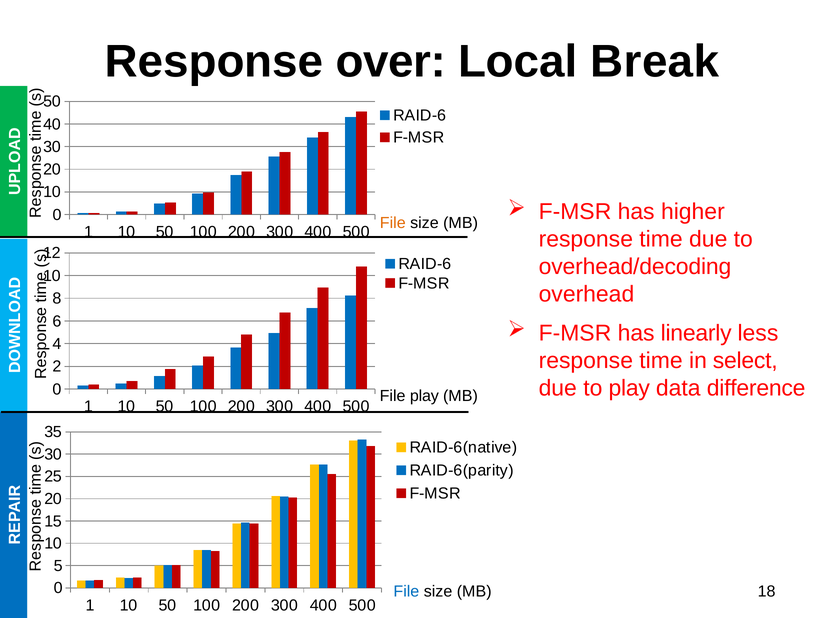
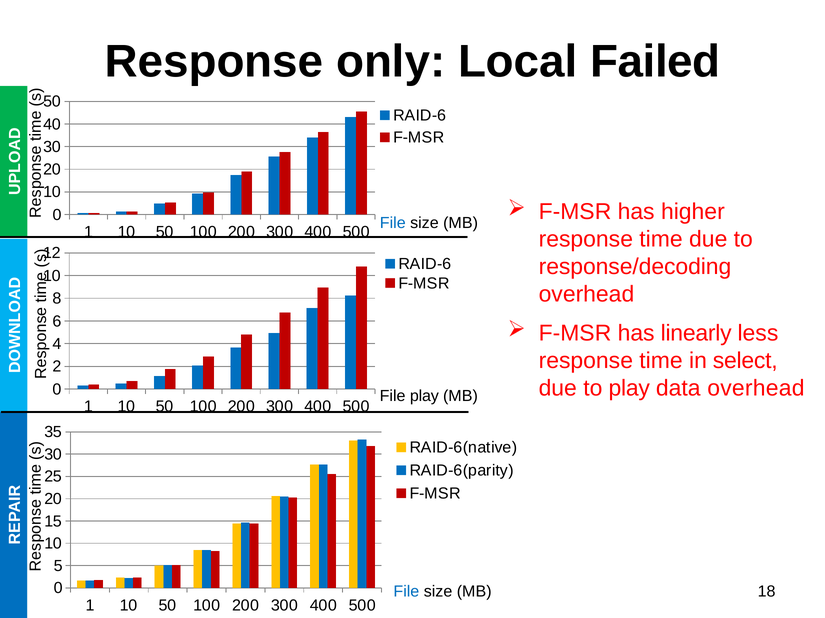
over: over -> only
Break: Break -> Failed
File at (393, 223) colour: orange -> blue
overhead/decoding: overhead/decoding -> response/decoding
data difference: difference -> overhead
